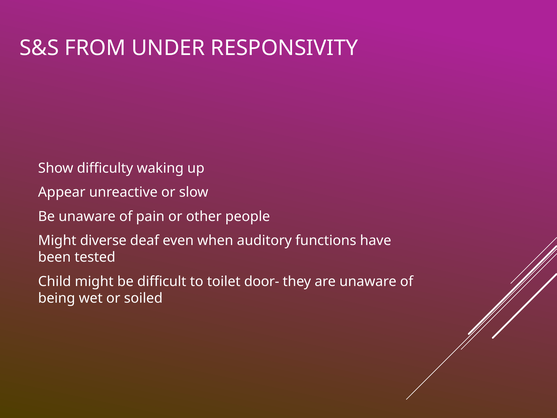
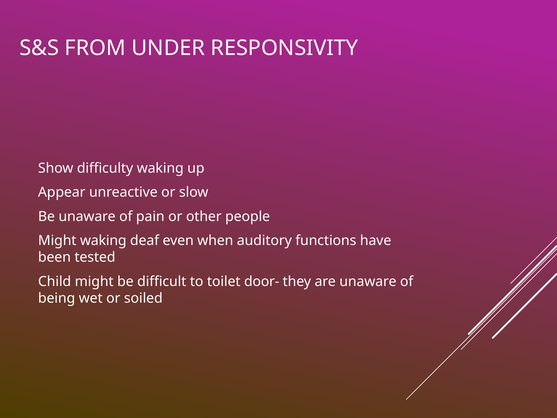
Might diverse: diverse -> waking
